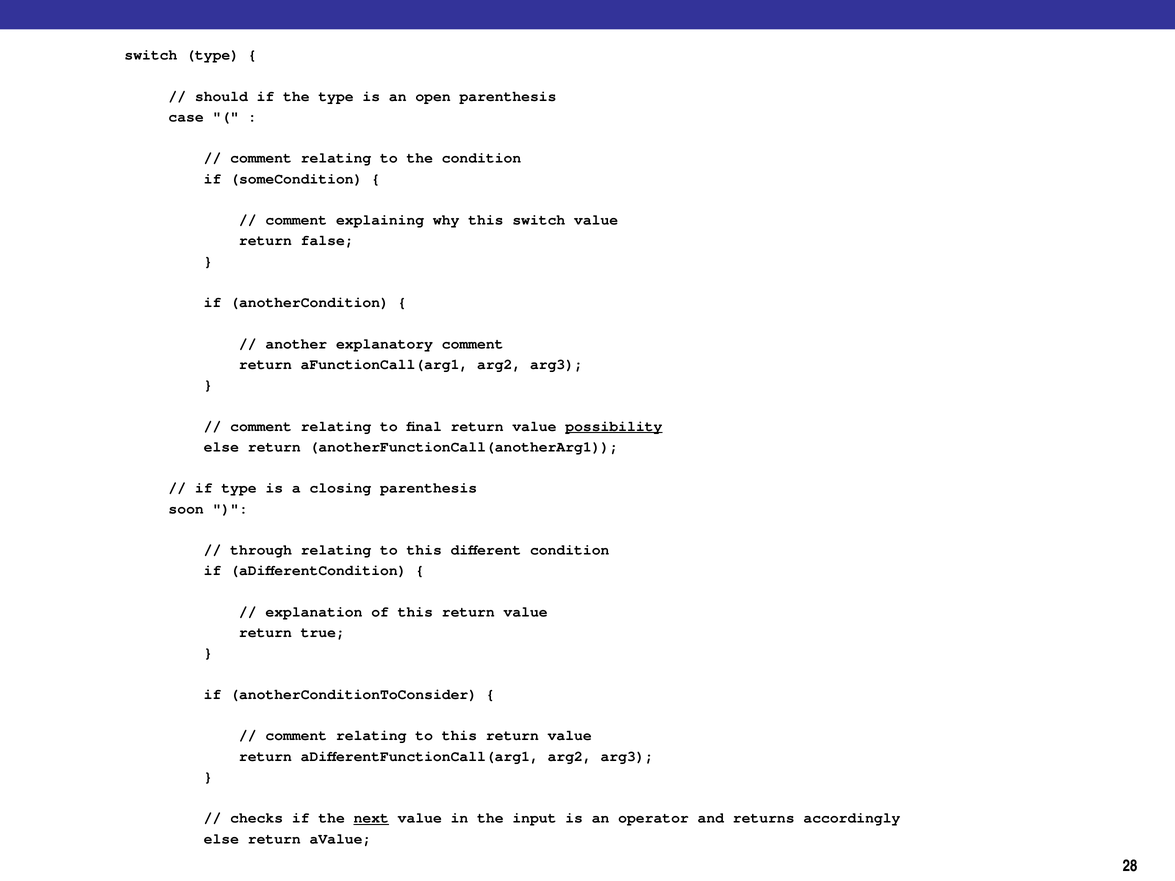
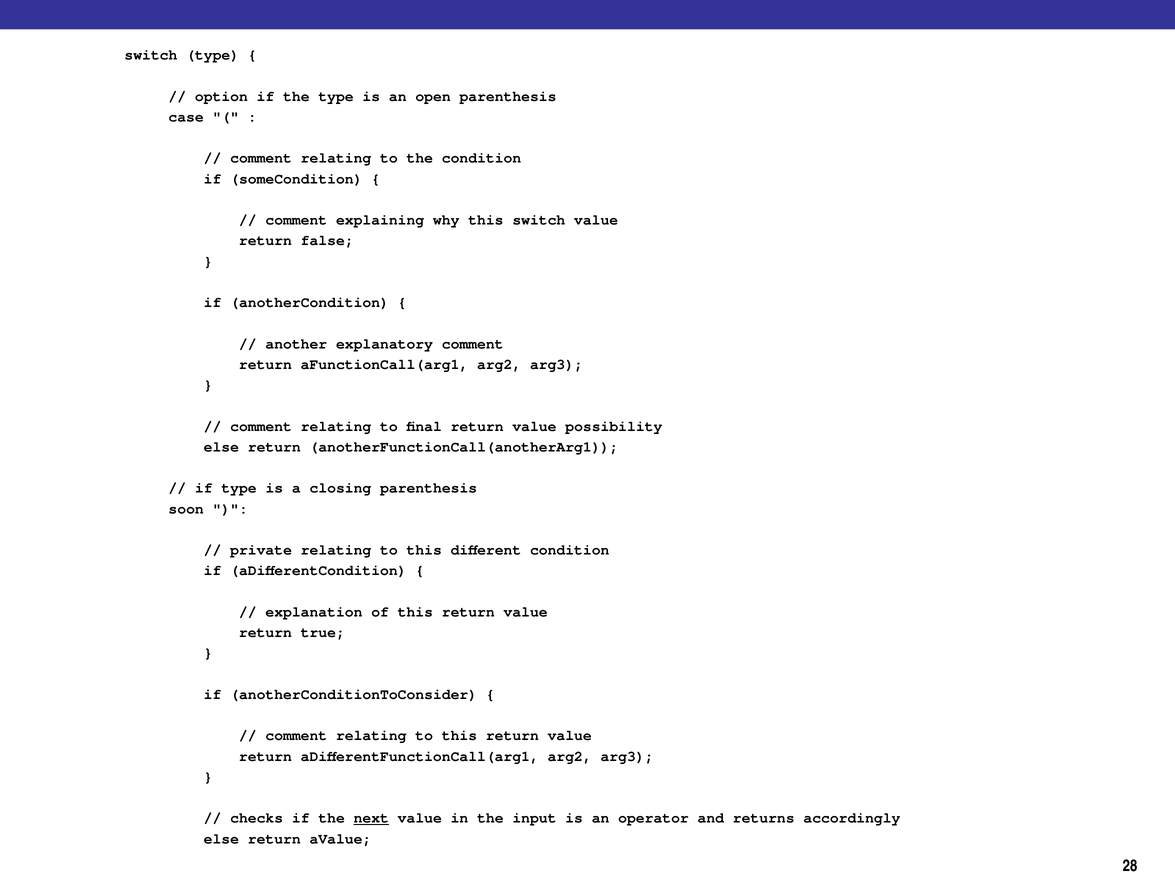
should: should -> option
possibility underline: present -> none
through: through -> private
